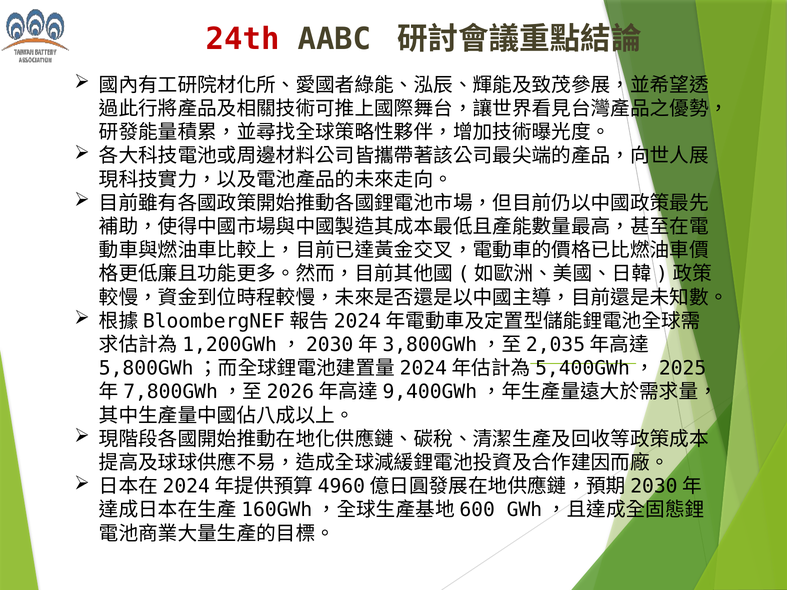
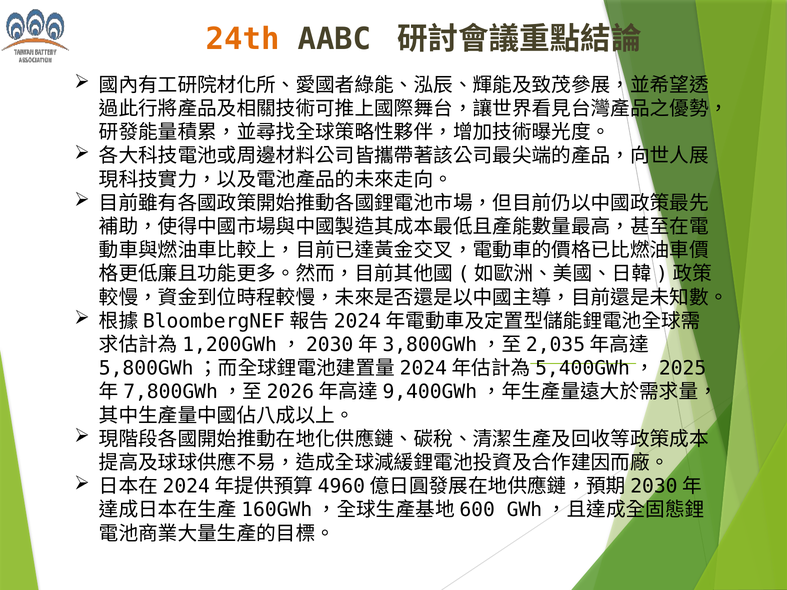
24th colour: red -> orange
